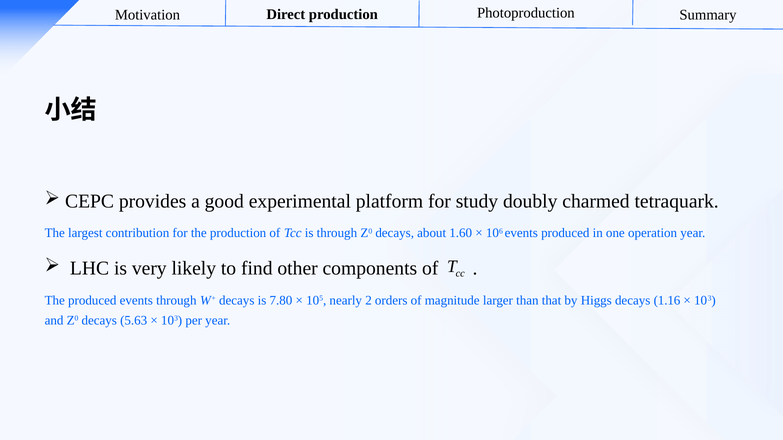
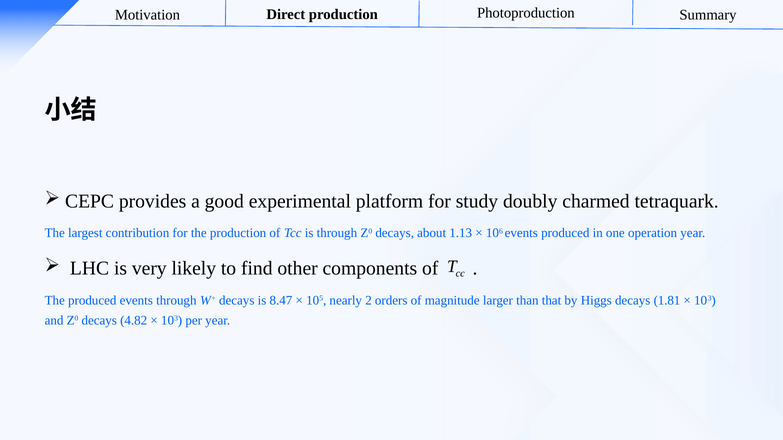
1.60: 1.60 -> 1.13
7.80: 7.80 -> 8.47
1.16: 1.16 -> 1.81
5.63: 5.63 -> 4.82
